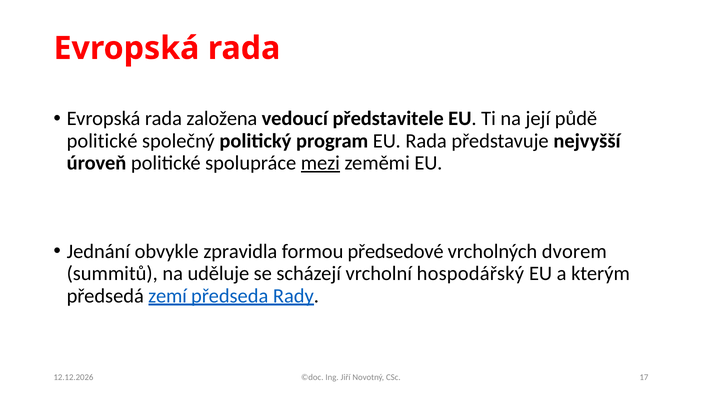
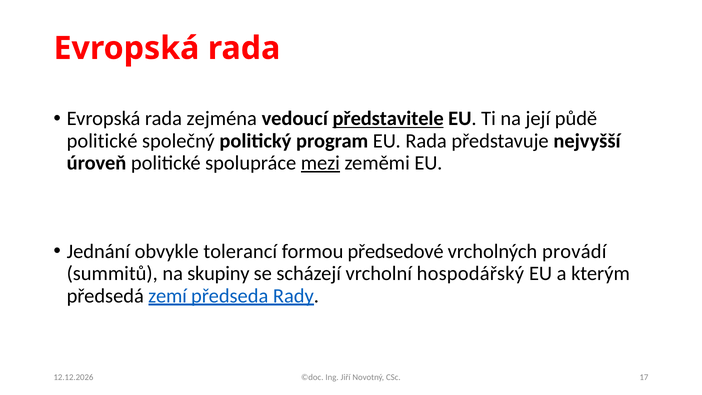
založena: založena -> zejména
představitele underline: none -> present
zpravidla: zpravidla -> tolerancí
dvorem: dvorem -> provádí
uděluje: uděluje -> skupiny
